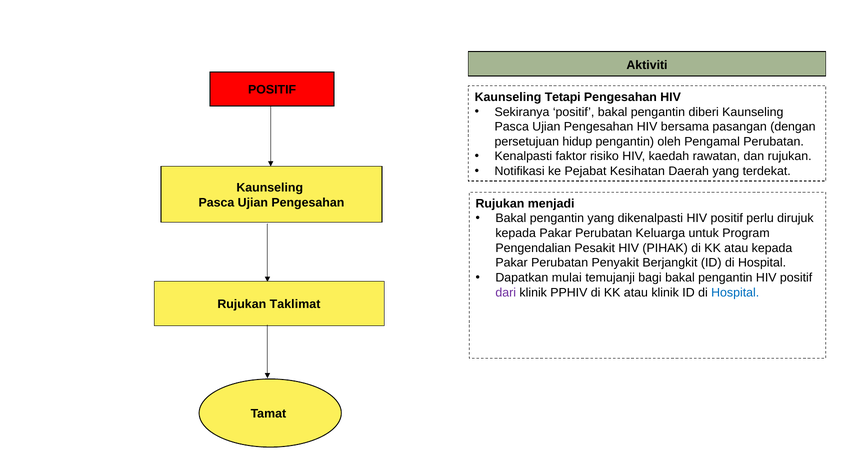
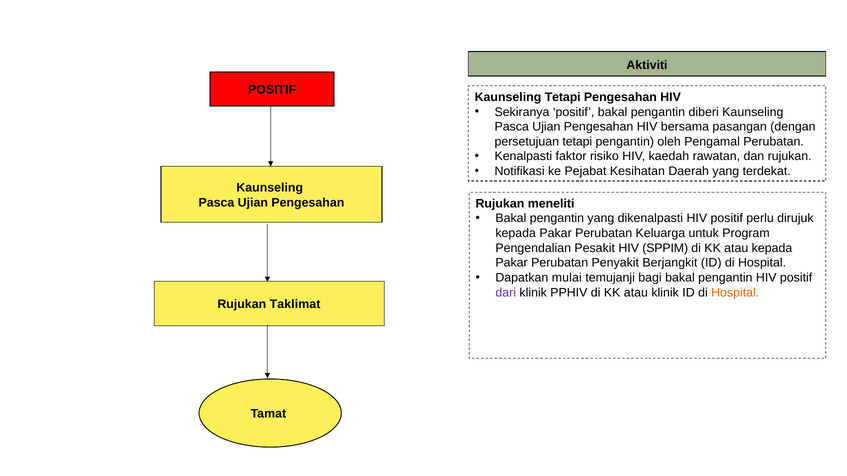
persetujuan hidup: hidup -> tetapi
menjadi: menjadi -> meneliti
PIHAK: PIHAK -> SPPIM
Hospital at (735, 293) colour: blue -> orange
